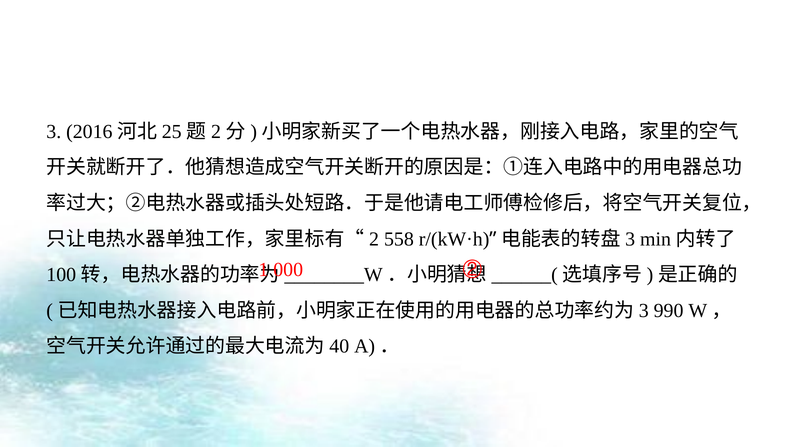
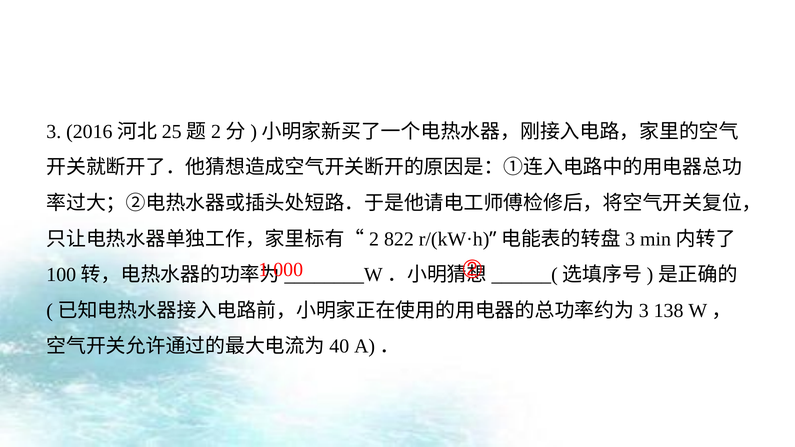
558: 558 -> 822
990: 990 -> 138
